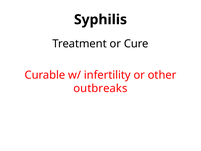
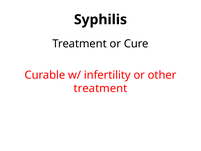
outbreaks at (100, 88): outbreaks -> treatment
